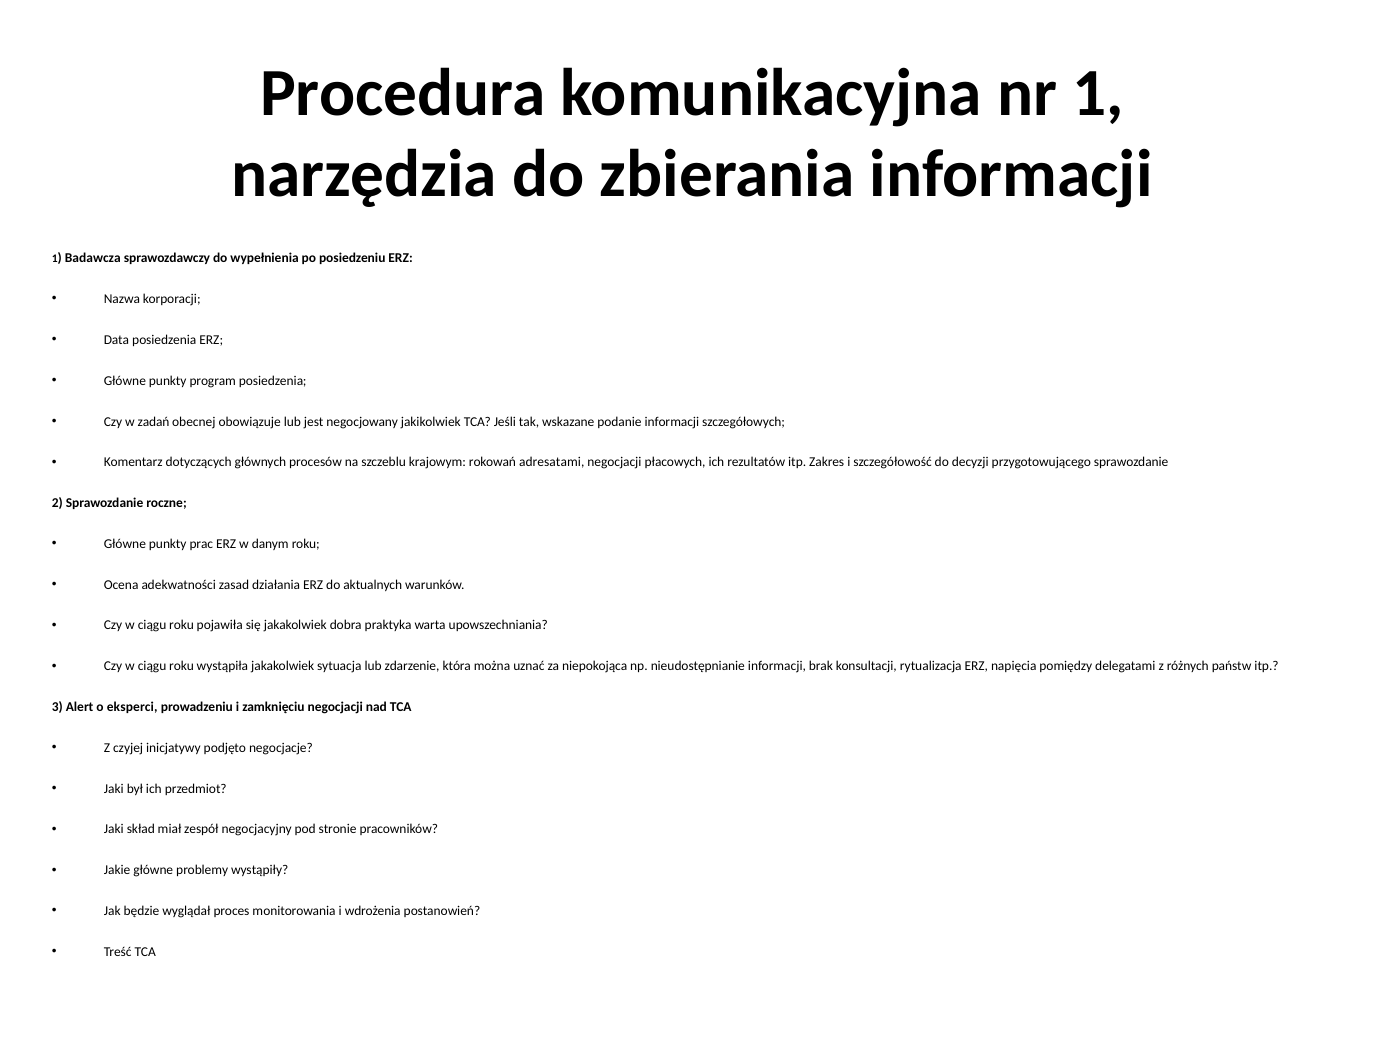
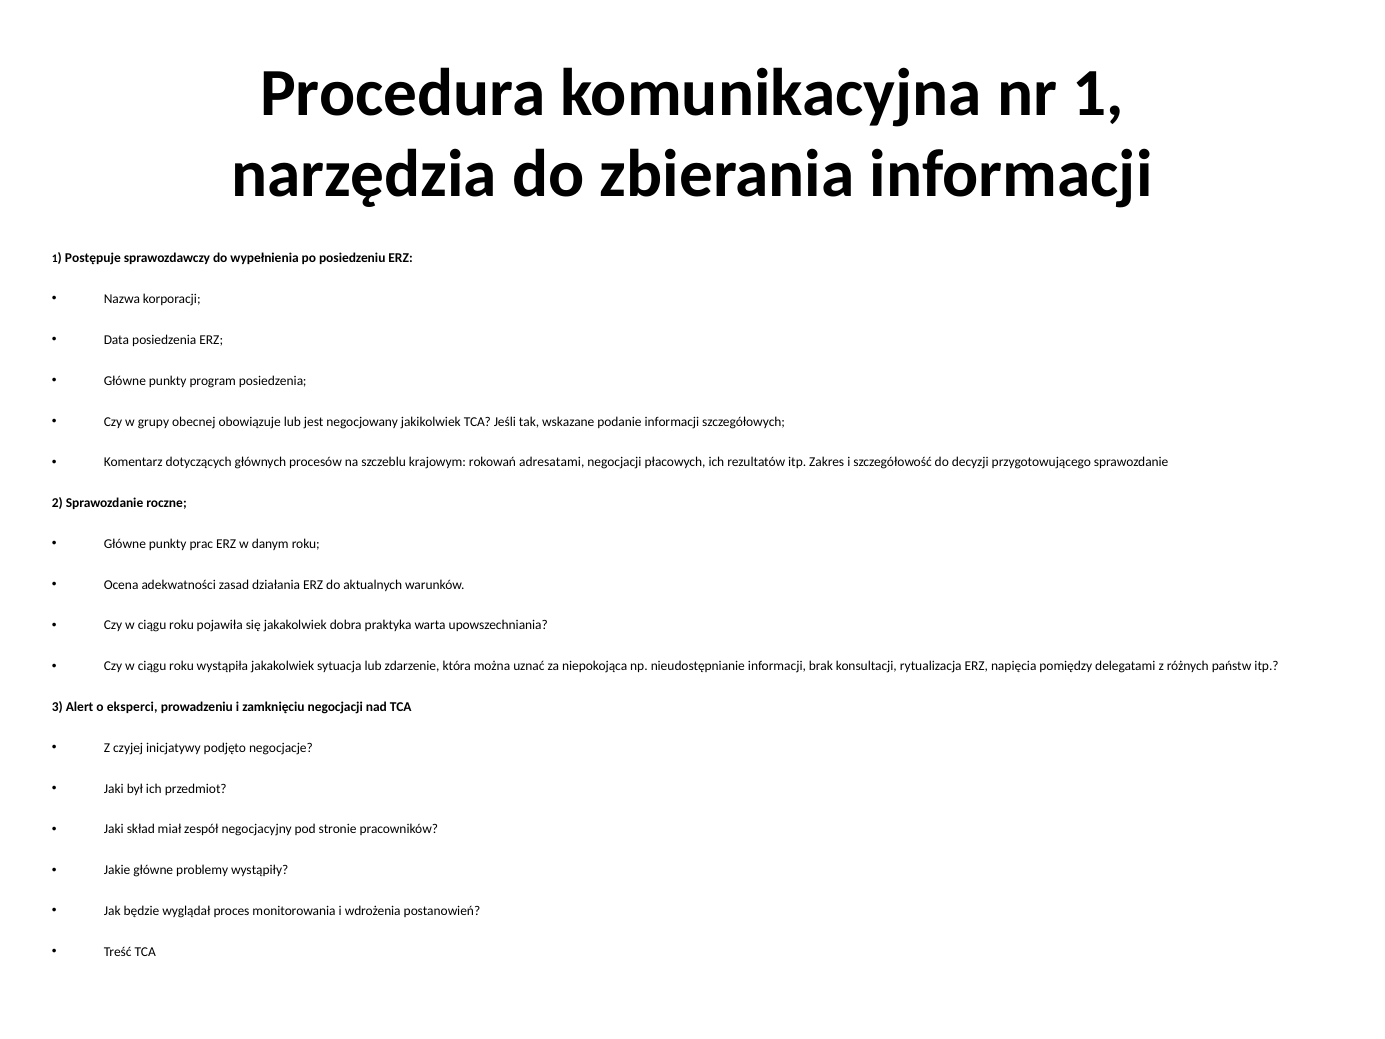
Badawcza: Badawcza -> Postępuje
zadań: zadań -> grupy
